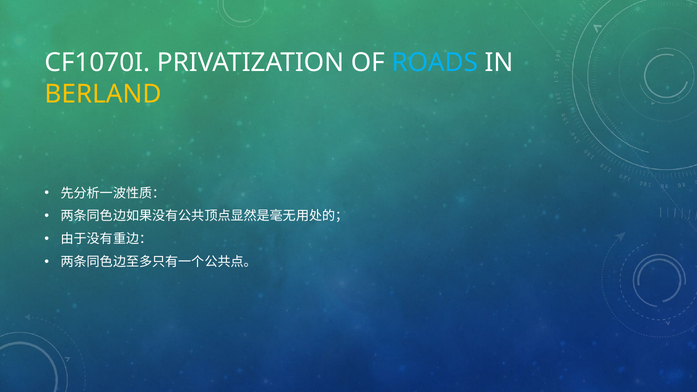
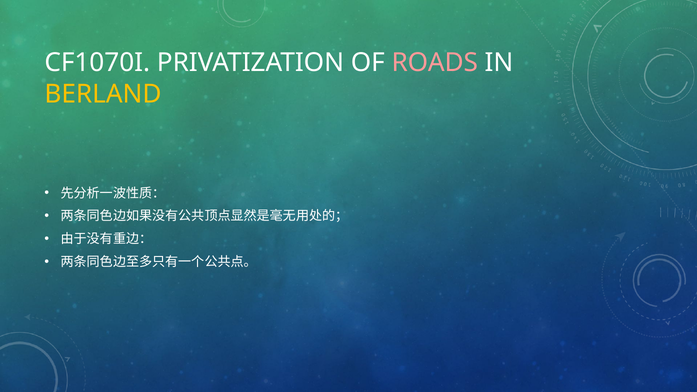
ROADS colour: light blue -> pink
